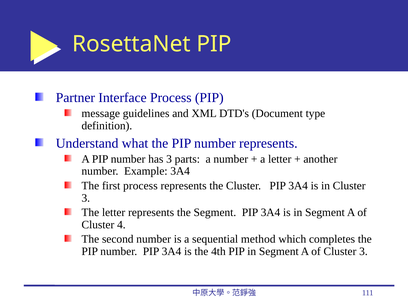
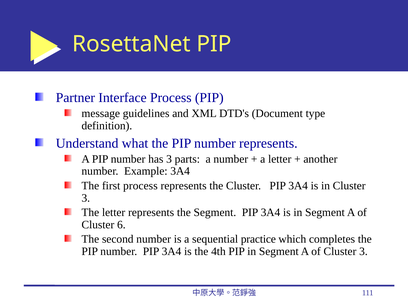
4: 4 -> 6
method: method -> practice
